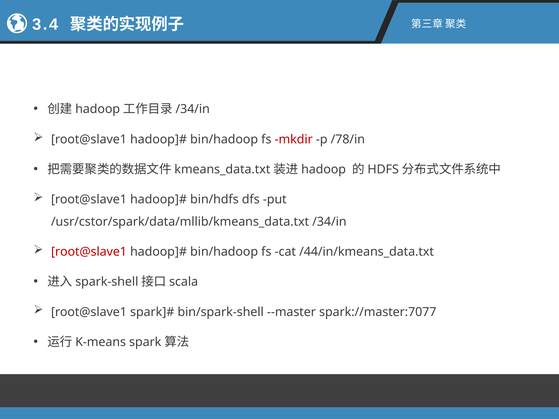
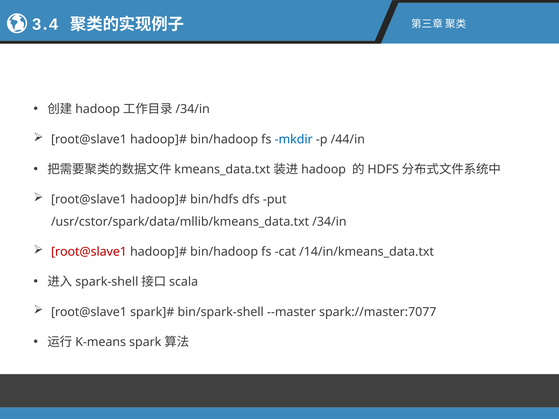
mkdir colour: red -> blue
/78/in: /78/in -> /44/in
/44/in/kmeans_data.txt: /44/in/kmeans_data.txt -> /14/in/kmeans_data.txt
